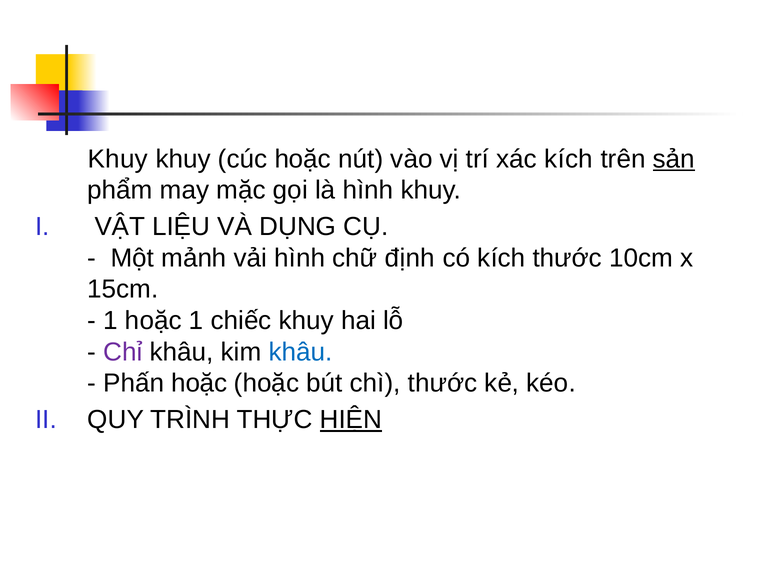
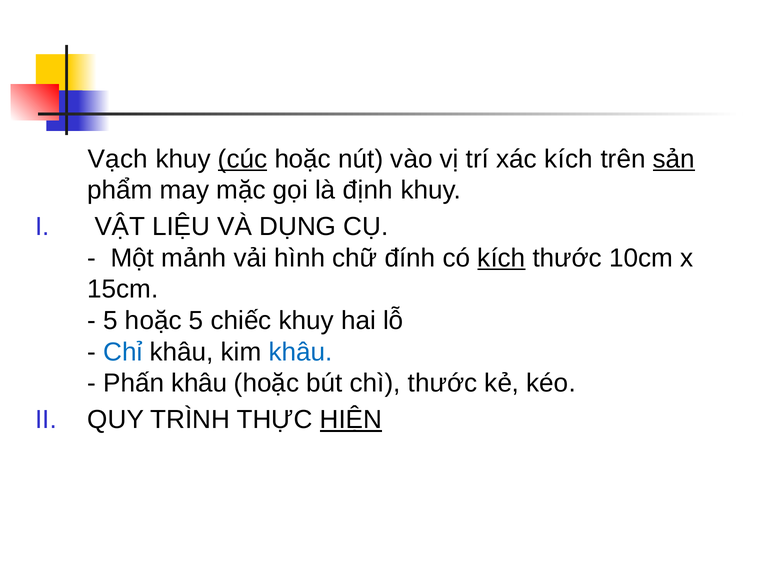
Khuy at (118, 159): Khuy -> Vạch
cúc underline: none -> present
là hình: hình -> định
định: định -> đính
kích at (501, 258) underline: none -> present
1 at (111, 321): 1 -> 5
hoặc 1: 1 -> 5
Chỉ colour: purple -> blue
Phấn hoặc: hoặc -> khâu
